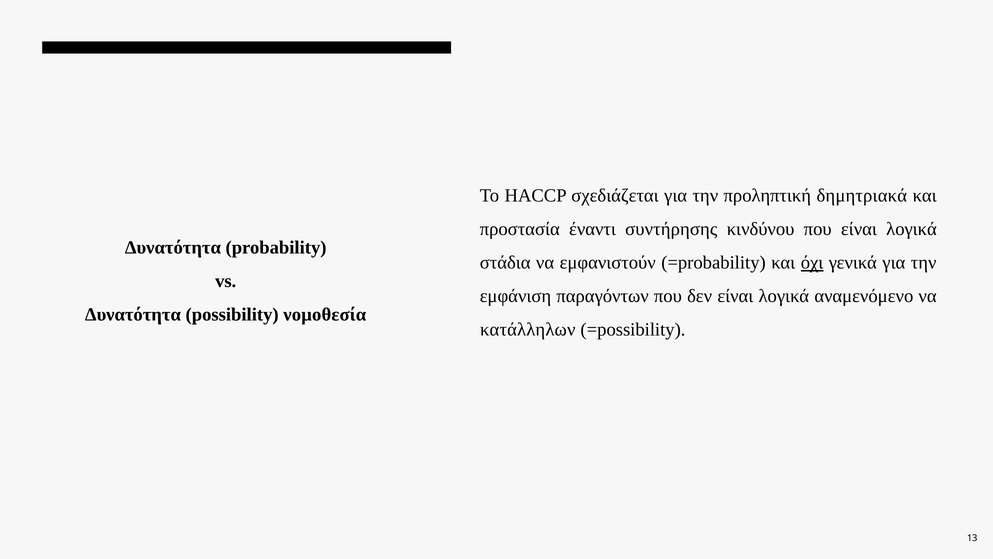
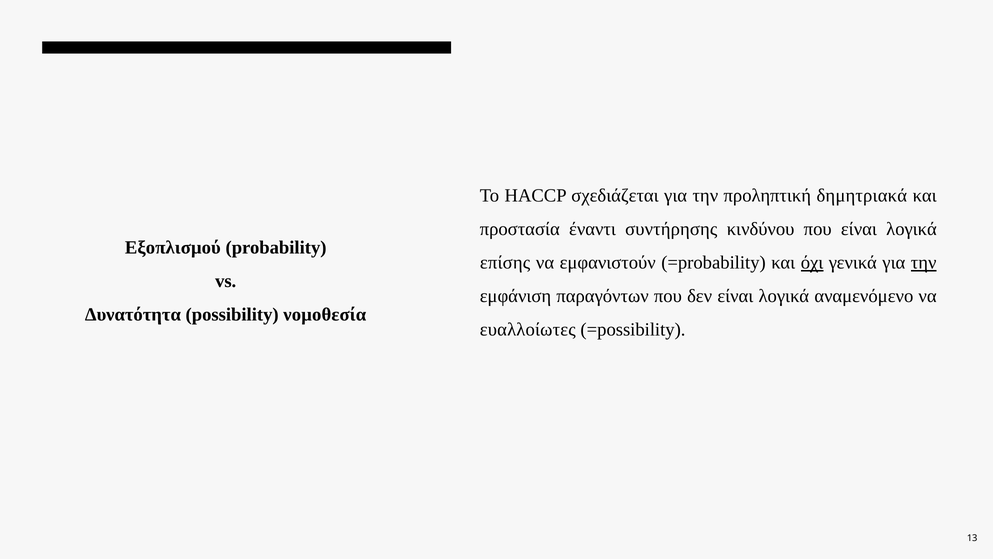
Δυνατότητα at (173, 247): Δυνατότητα -> Εξοπλισμού
στάδια: στάδια -> επίσης
την at (924, 263) underline: none -> present
κατάλληλων: κατάλληλων -> ευαλλοίωτες
